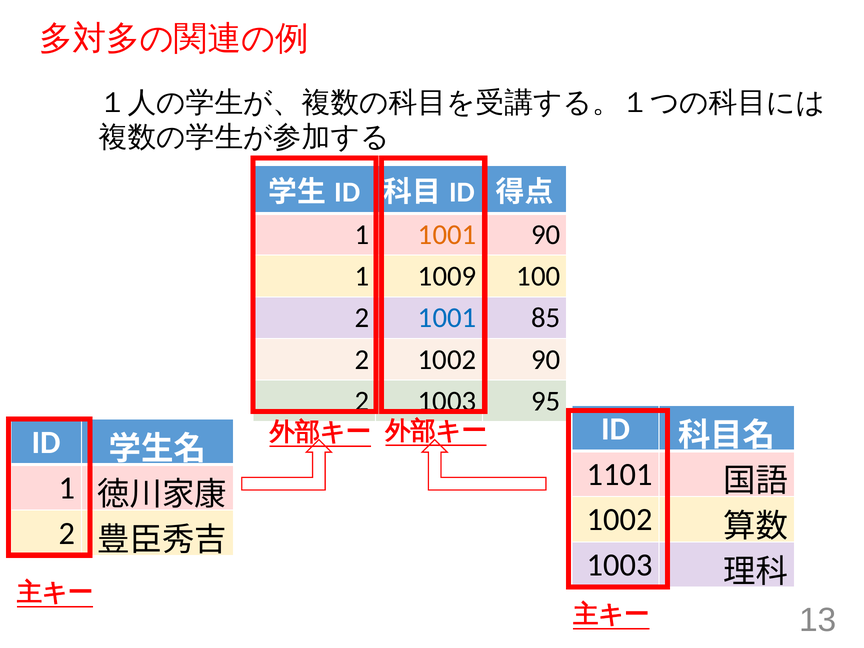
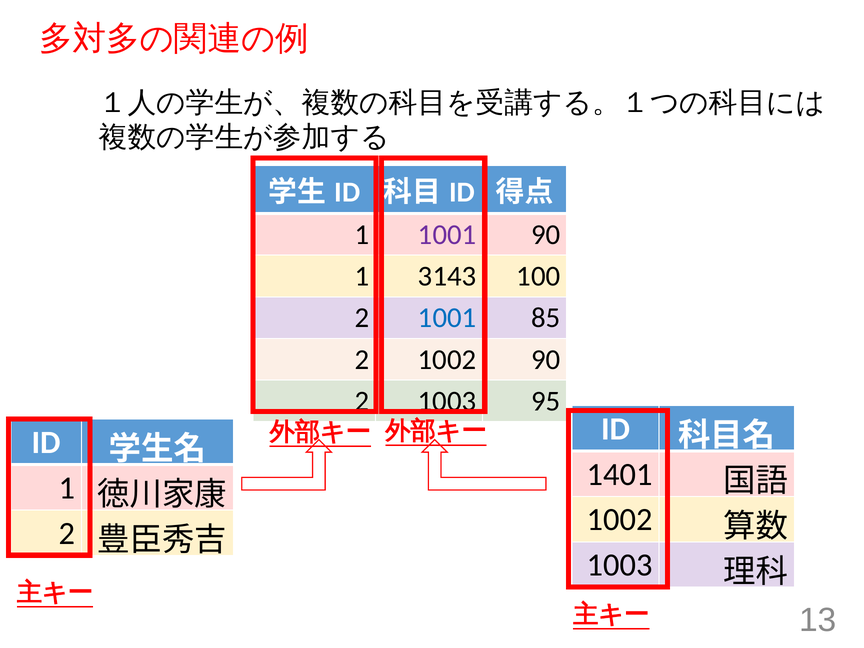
1001 at (447, 235) colour: orange -> purple
1009: 1009 -> 3143
1101: 1101 -> 1401
